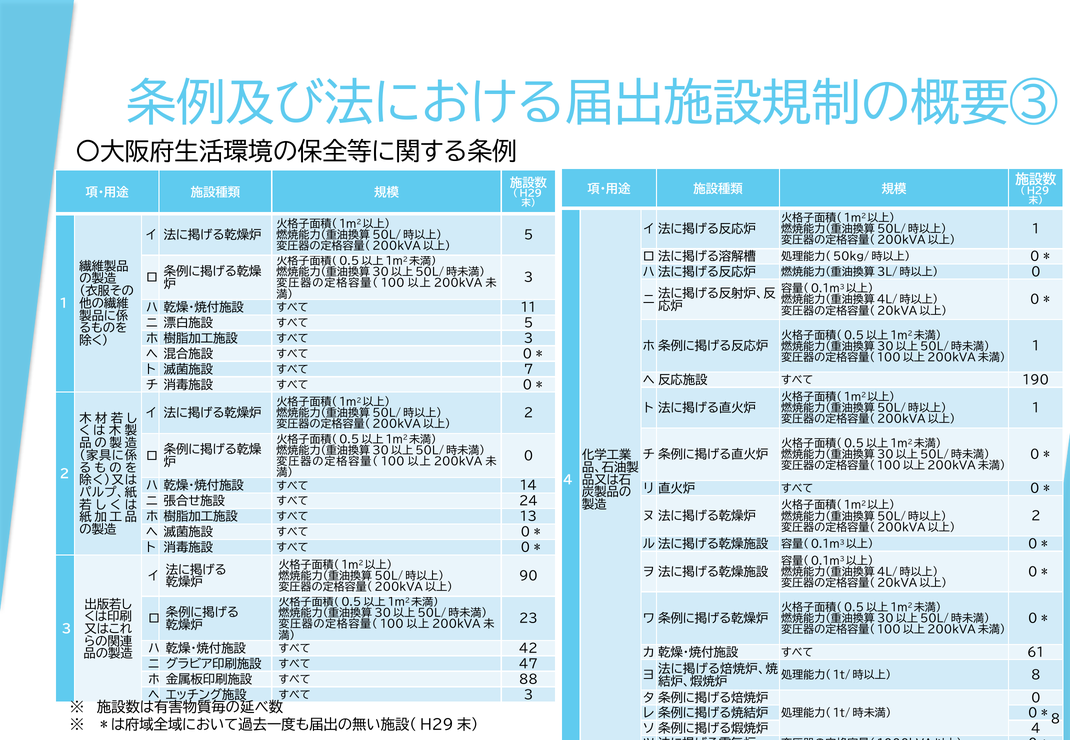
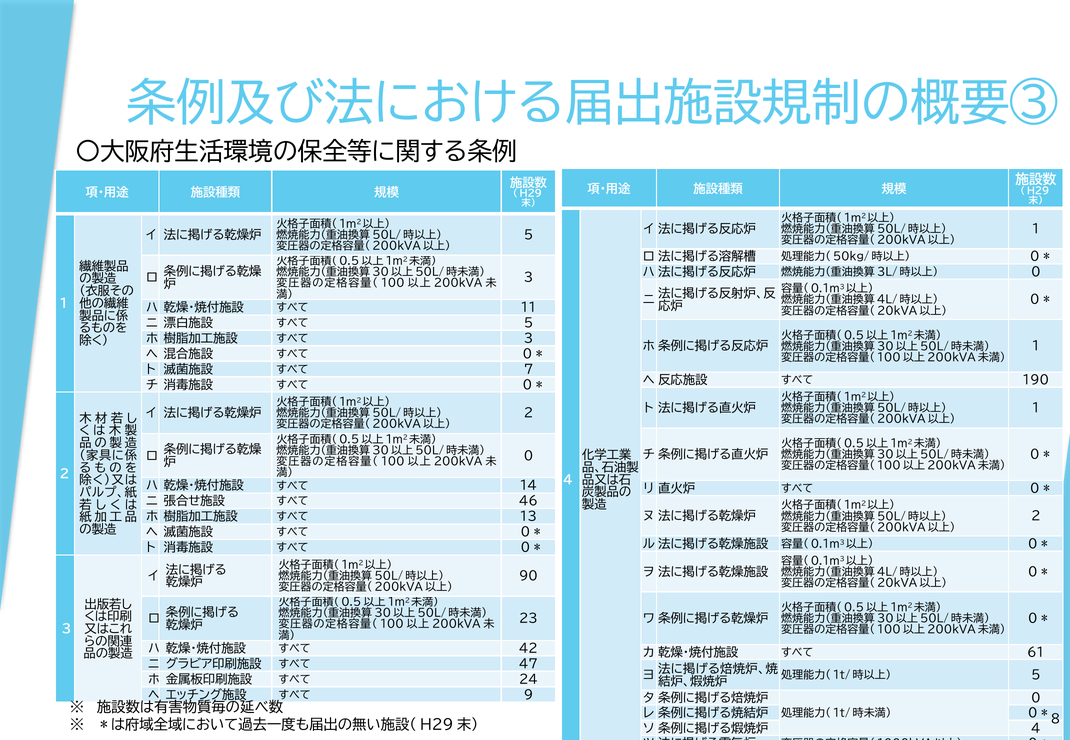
24: 24 -> 46
88: 88 -> 24
8 at (1036, 676): 8 -> 5
3 at (529, 696): 3 -> 9
